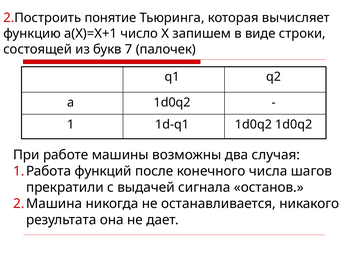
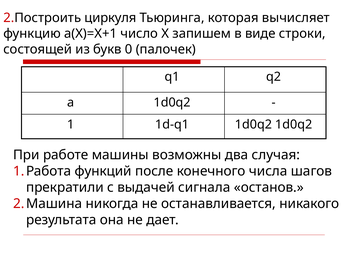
понятие: понятие -> циркуля
7: 7 -> 0
